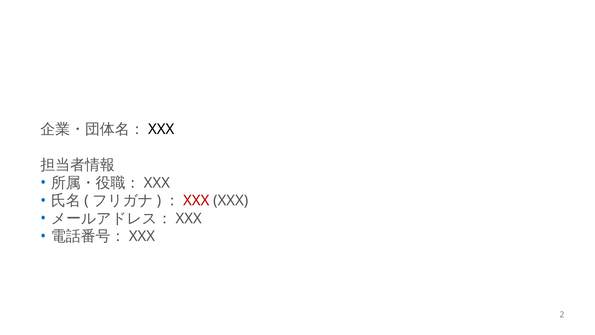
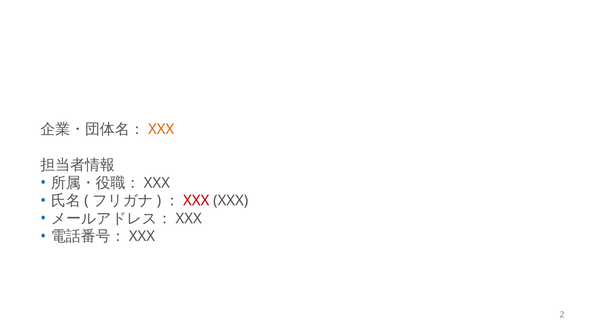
XXX at (161, 129) colour: black -> orange
